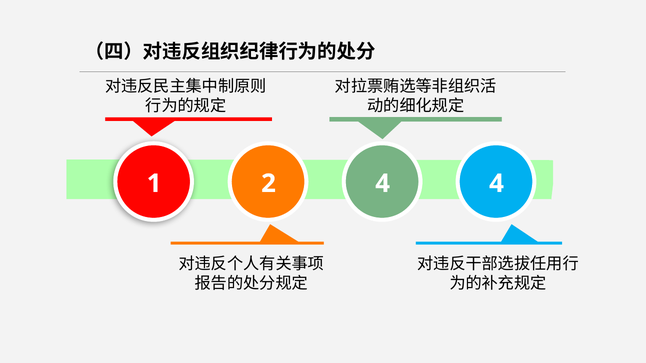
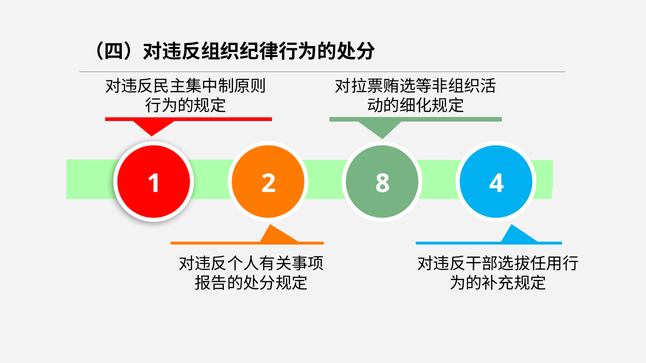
2 4: 4 -> 8
